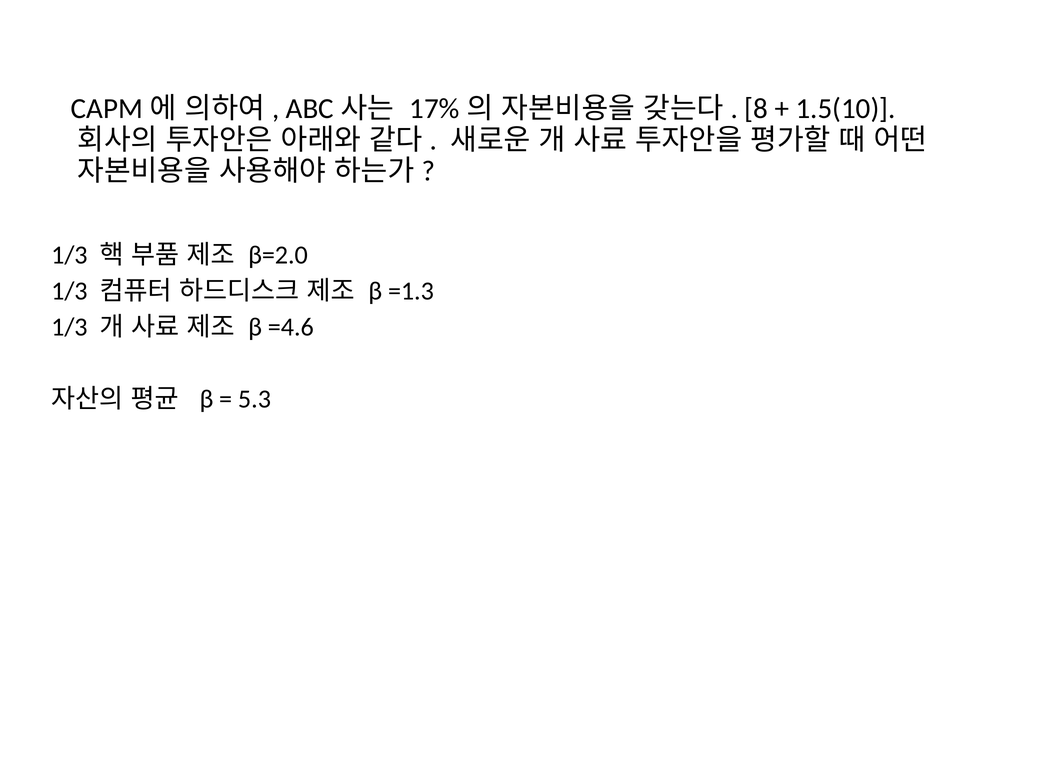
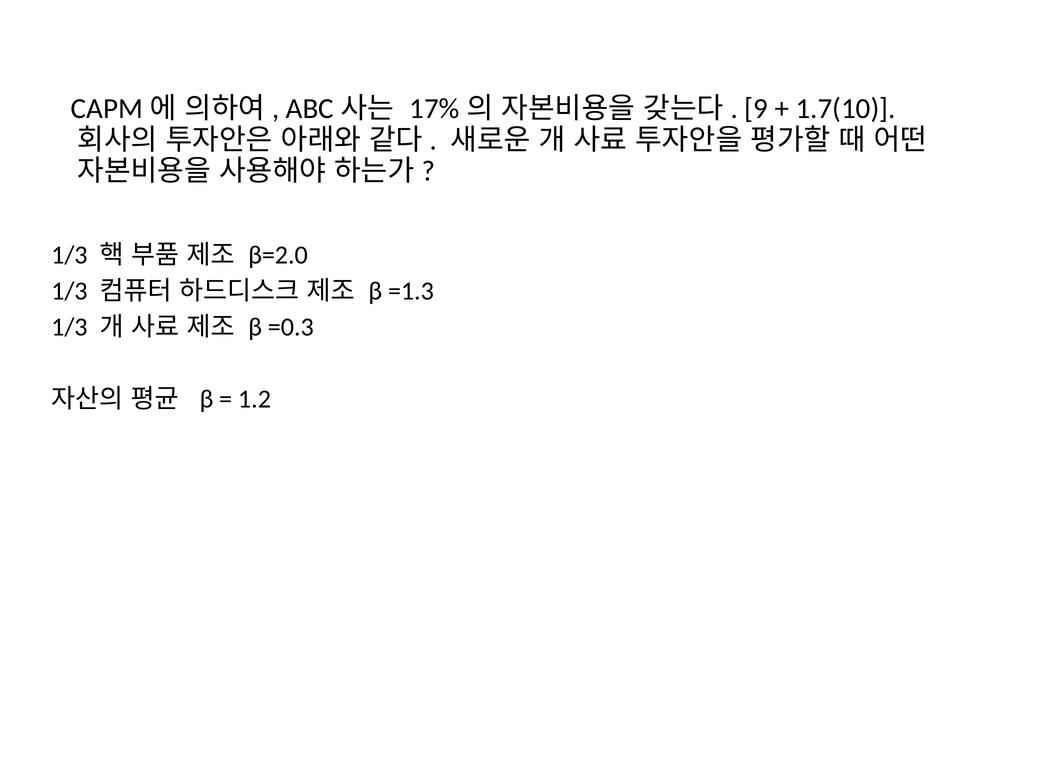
8: 8 -> 9
1.5(10: 1.5(10 -> 1.7(10
=4.6: =4.6 -> =0.3
5.3: 5.3 -> 1.2
